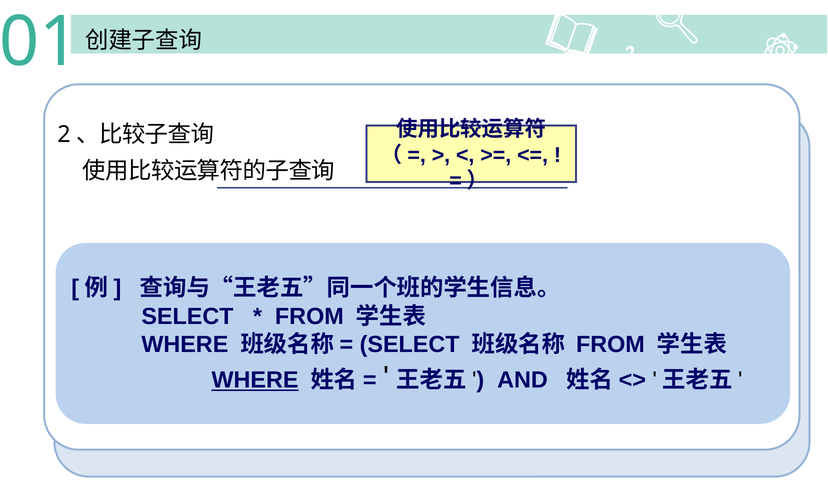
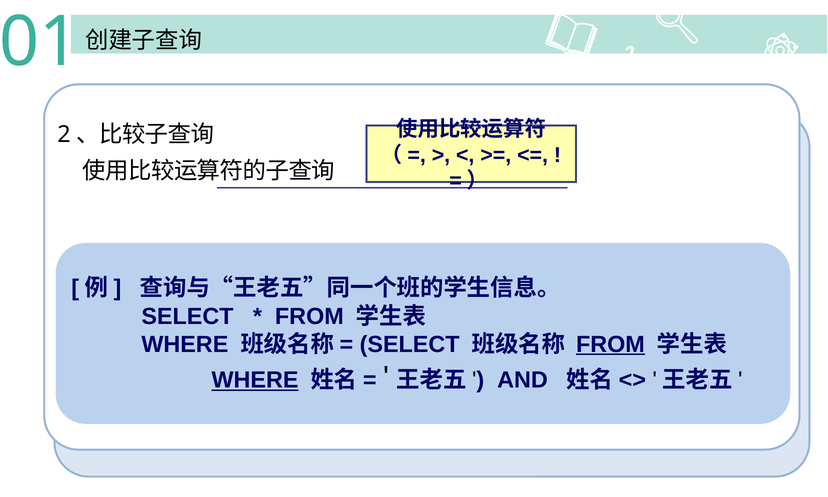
FROM at (610, 344) underline: none -> present
